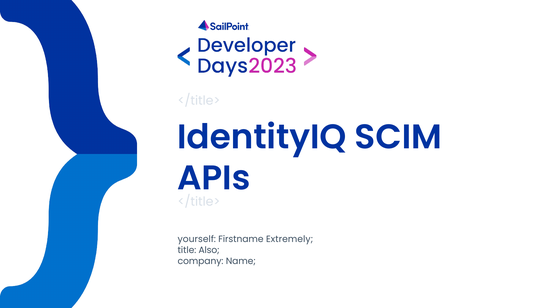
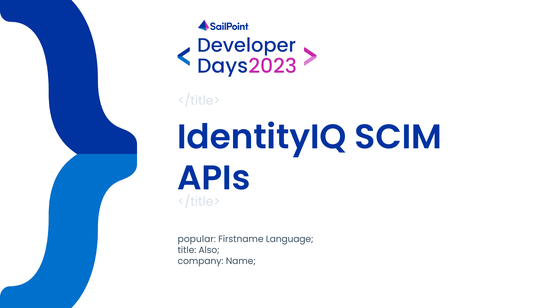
yourself: yourself -> popular
Extremely: Extremely -> Language
